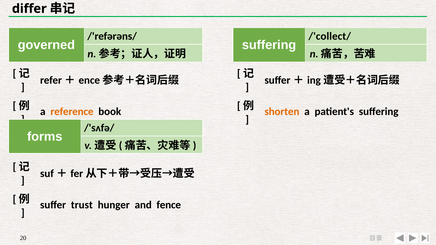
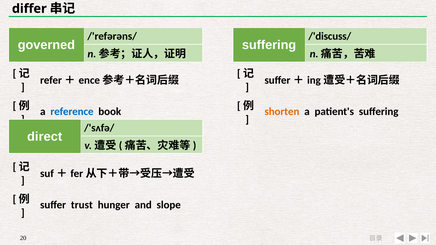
/'collect/: /'collect/ -> /'discuss/
reference colour: orange -> blue
forms: forms -> direct
fence: fence -> slope
